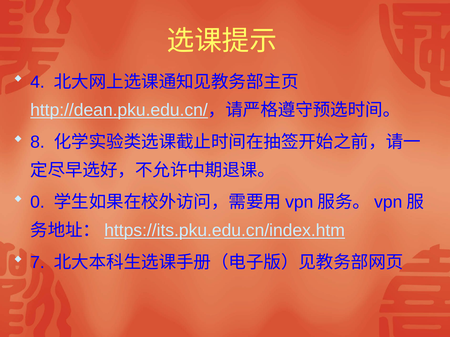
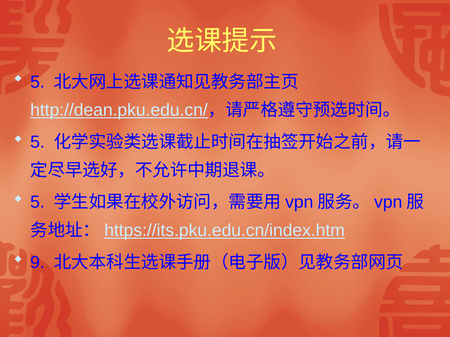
4 at (37, 82): 4 -> 5
8 at (37, 142): 8 -> 5
0 at (37, 202): 0 -> 5
7: 7 -> 9
